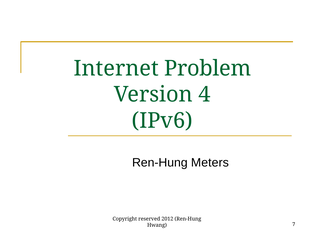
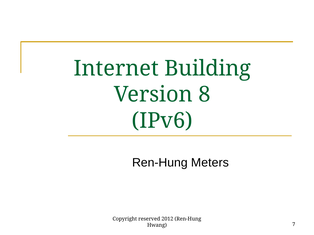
Problem: Problem -> Building
4: 4 -> 8
